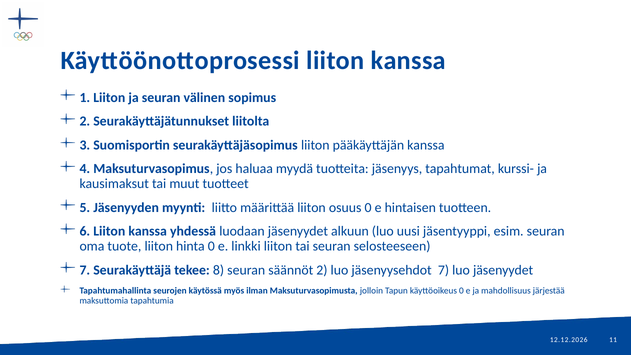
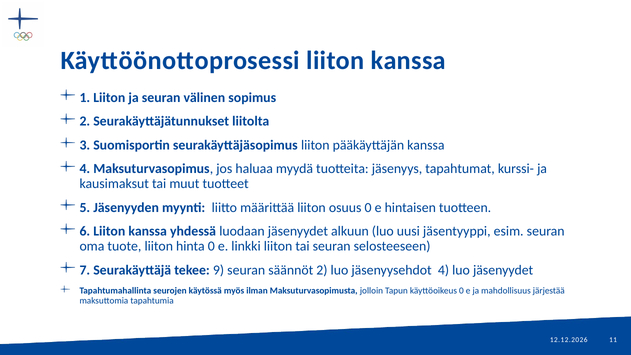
8: 8 -> 9
jäsenyysehdot 7: 7 -> 4
